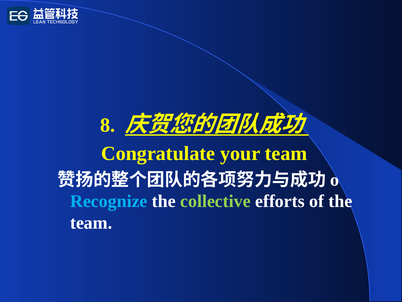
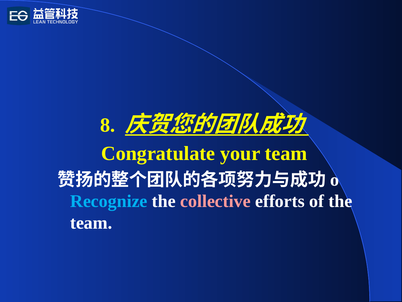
collective colour: light green -> pink
